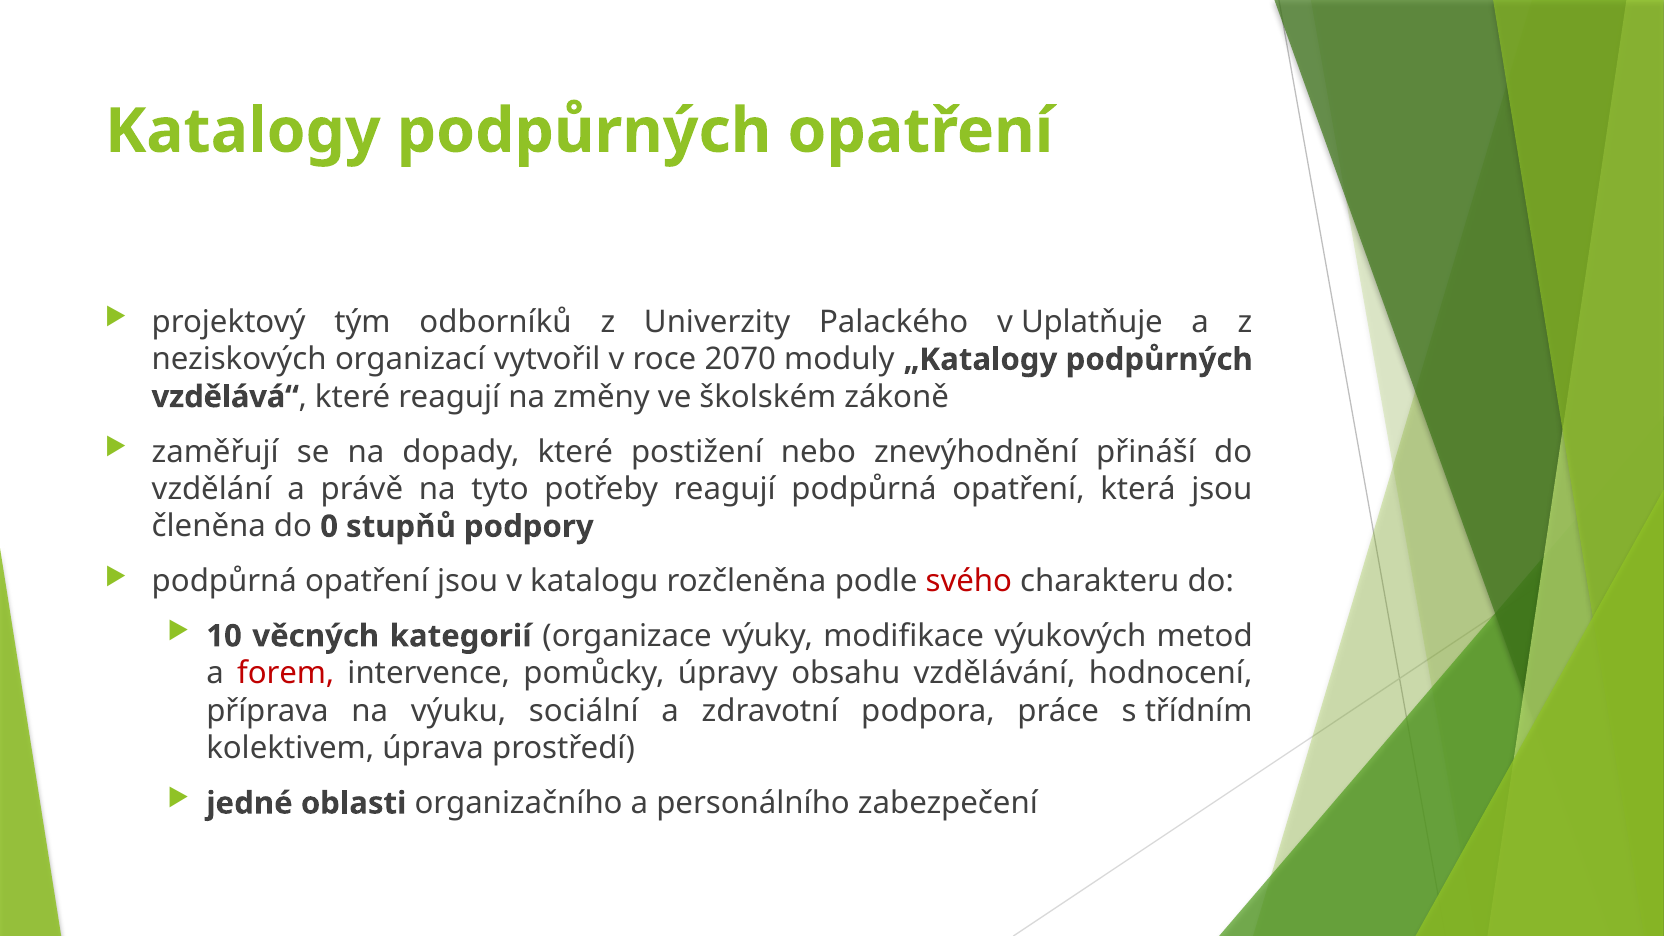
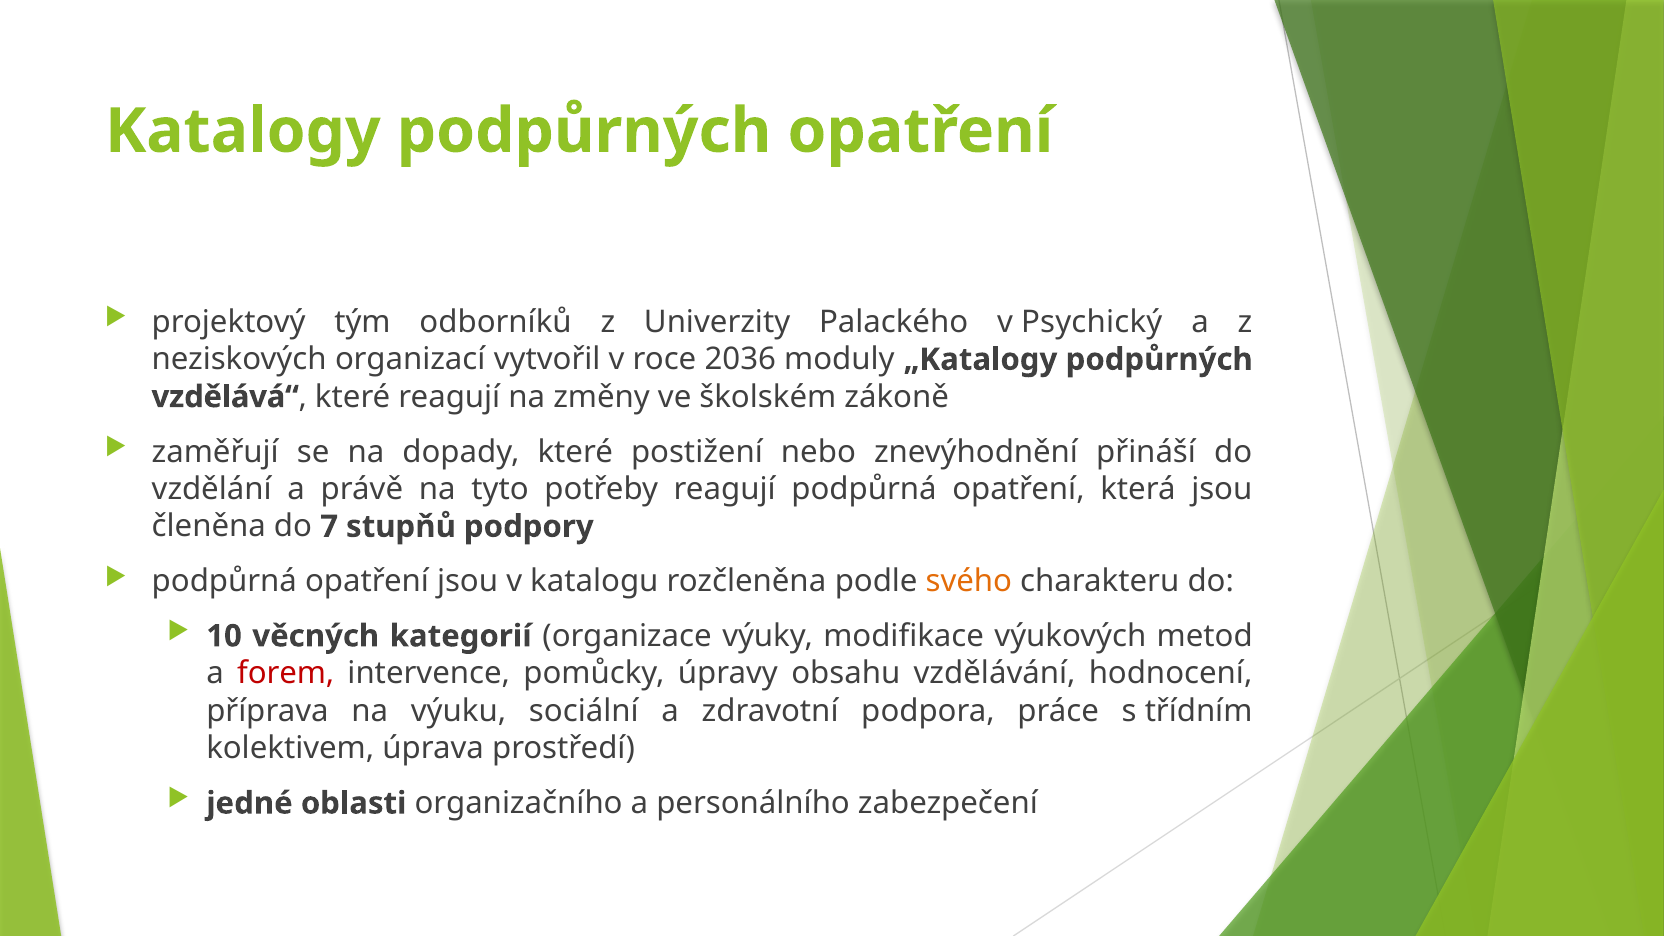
Uplatňuje: Uplatňuje -> Psychický
2070: 2070 -> 2036
0: 0 -> 7
svého colour: red -> orange
